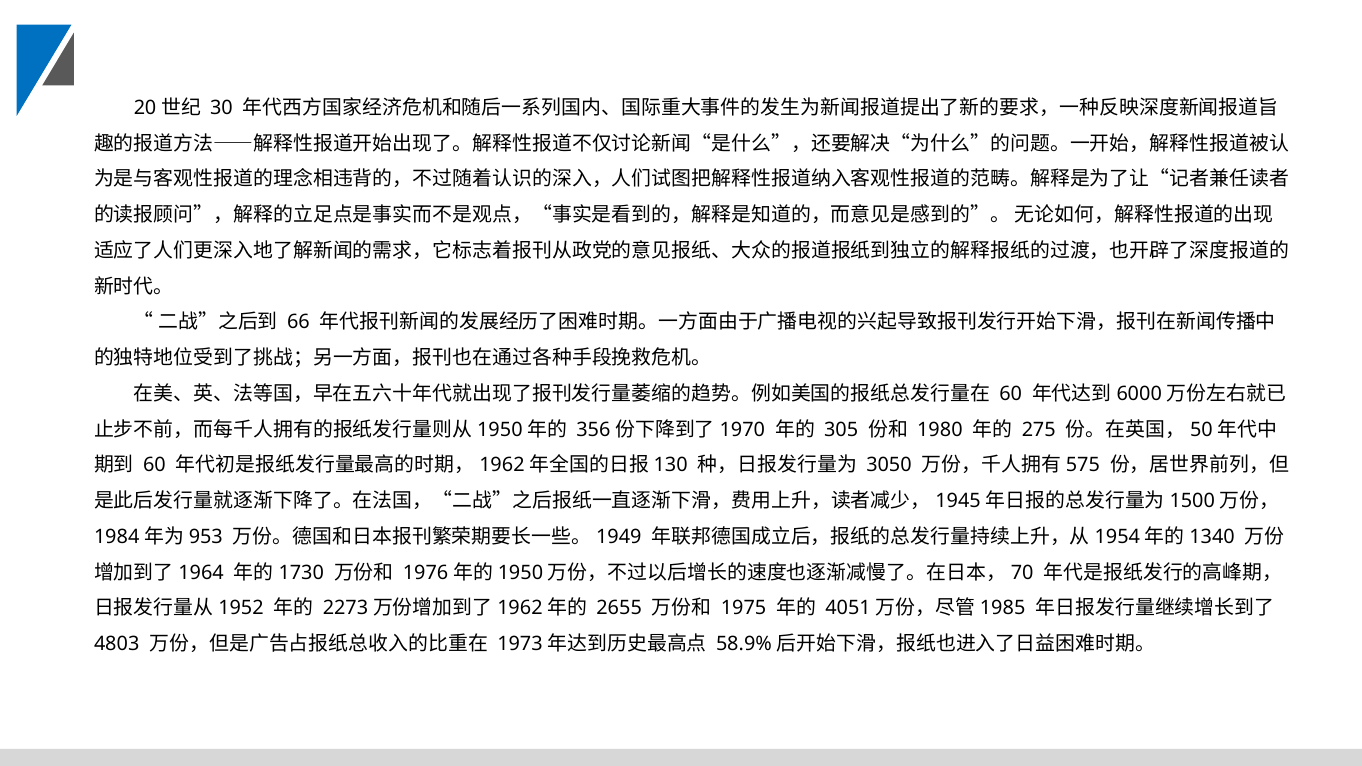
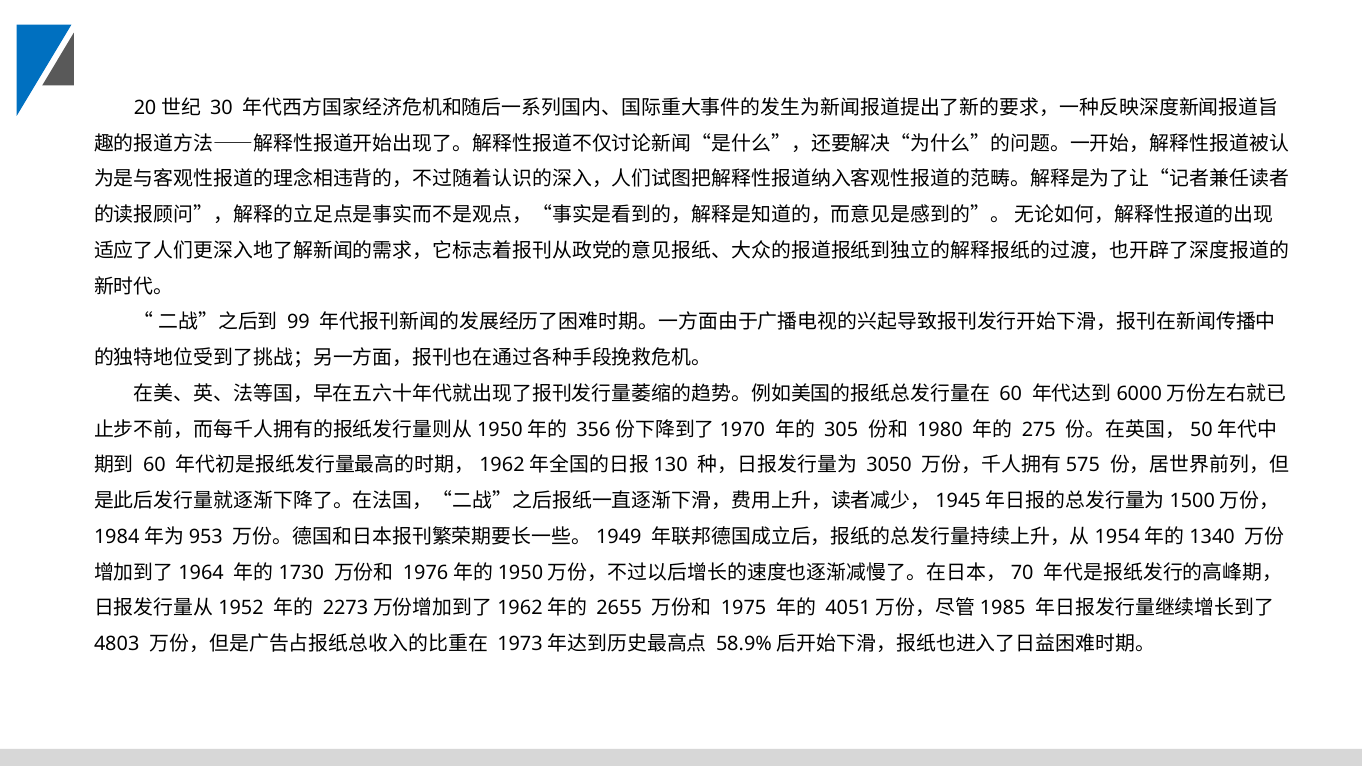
66: 66 -> 99
